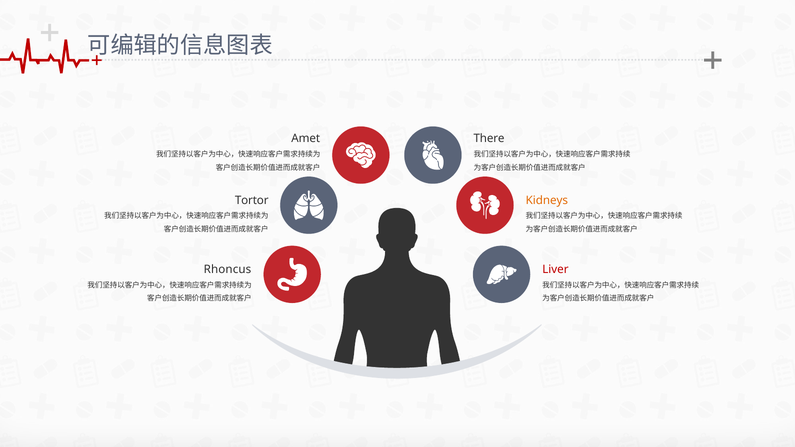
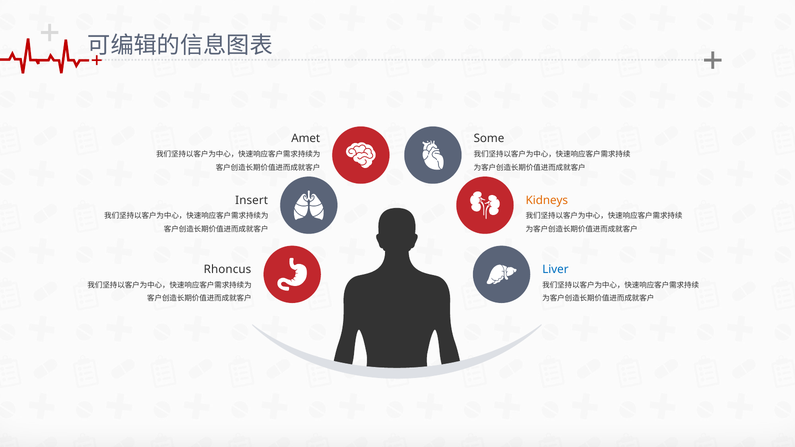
There: There -> Some
Tortor: Tortor -> Insert
Liver colour: red -> blue
